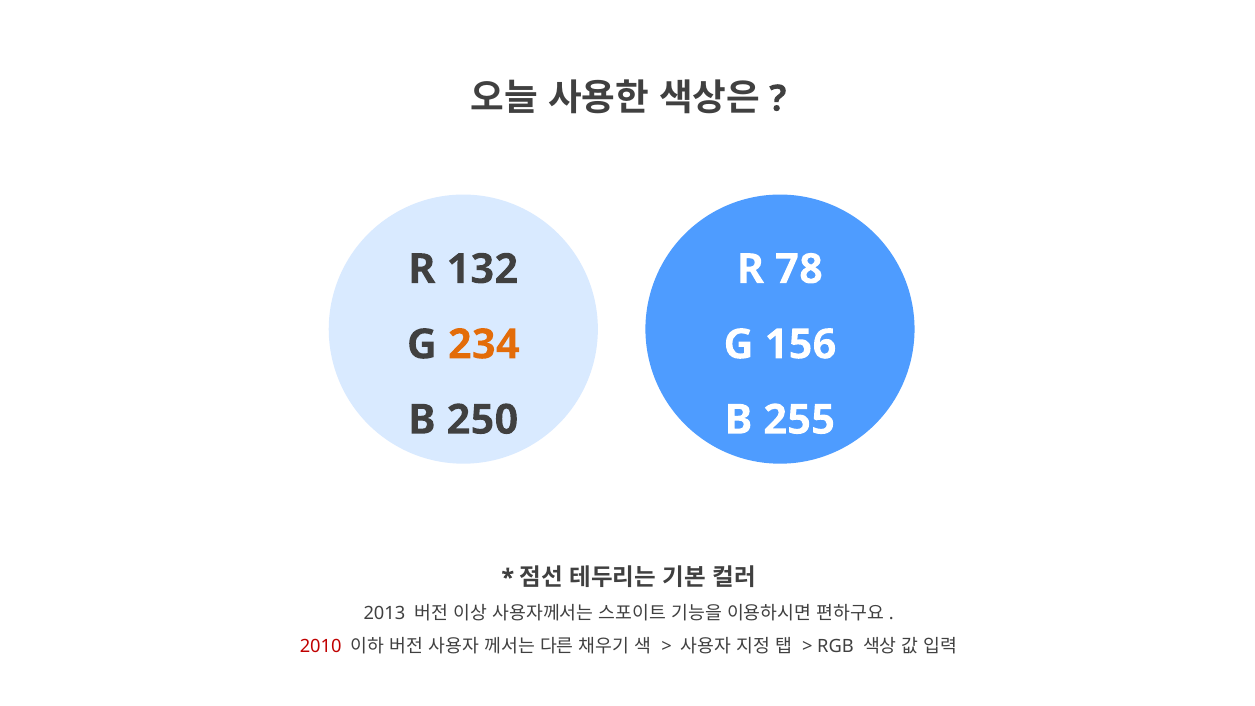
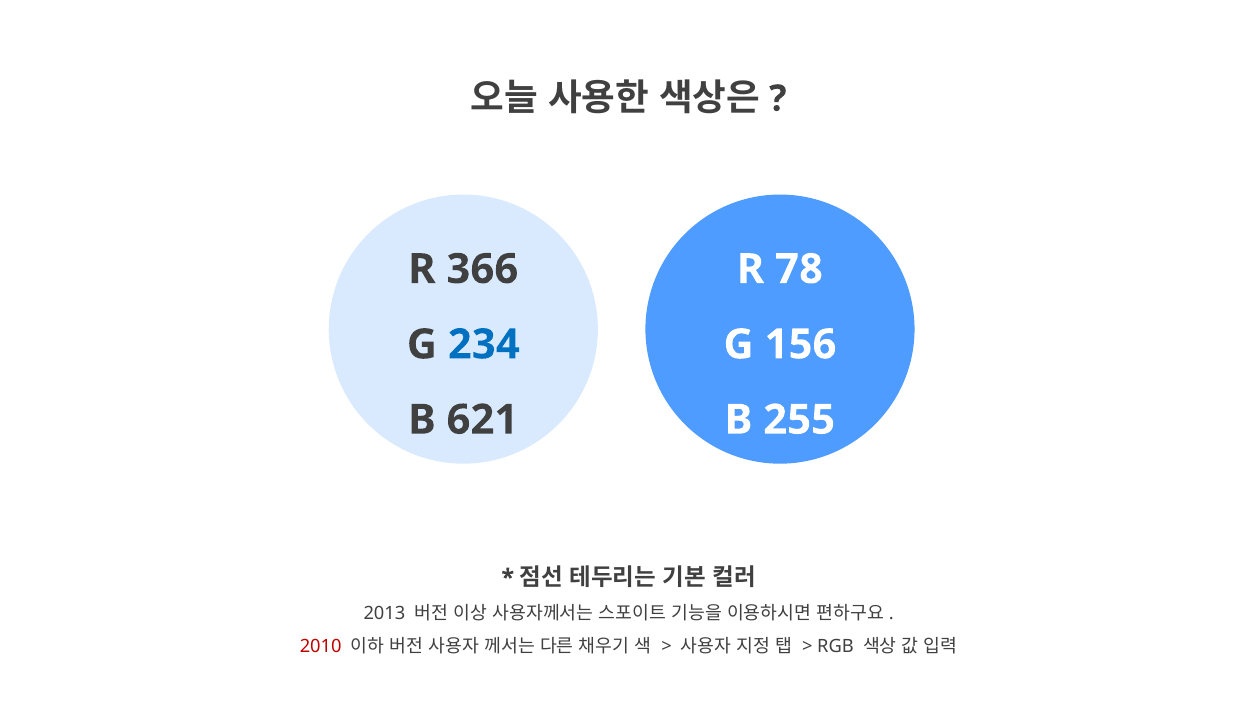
132: 132 -> 366
234 colour: orange -> blue
250: 250 -> 621
